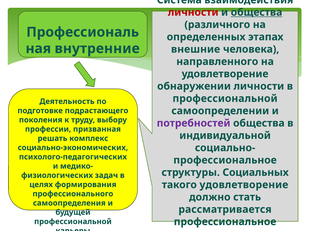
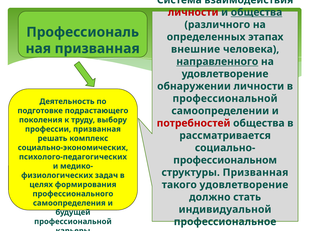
внутренние at (97, 49): внутренние -> призванная
направленного underline: none -> present
потребностей colour: purple -> red
индивидуальной: индивидуальной -> рассматривается
профессиональное at (225, 161): профессиональное -> профессиональном
структуры Социальных: Социальных -> Призванная
рассматривается: рассматривается -> индивидуальной
